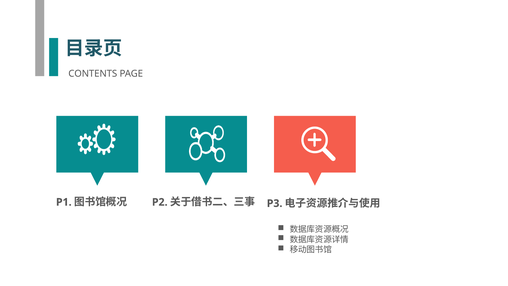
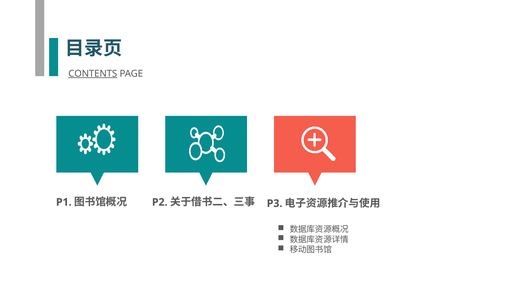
CONTENTS underline: none -> present
